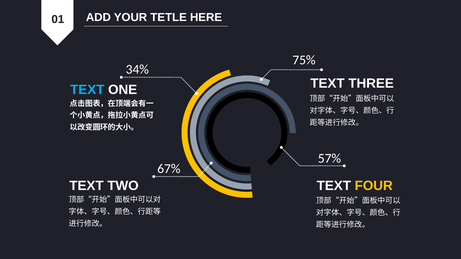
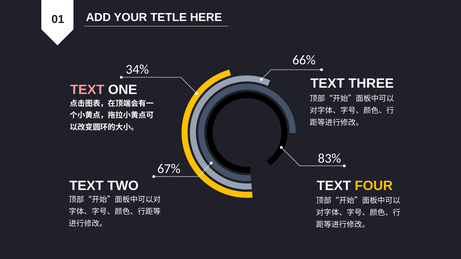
75%: 75% -> 66%
TEXT at (87, 90) colour: light blue -> pink
57%: 57% -> 83%
